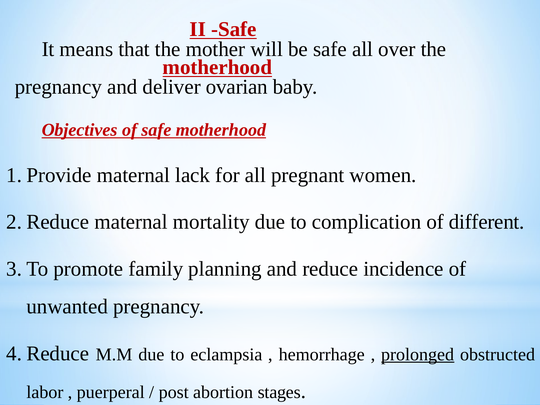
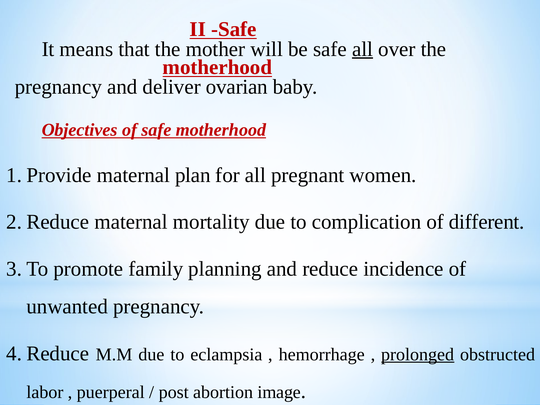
all at (363, 49) underline: none -> present
lack: lack -> plan
stages: stages -> image
